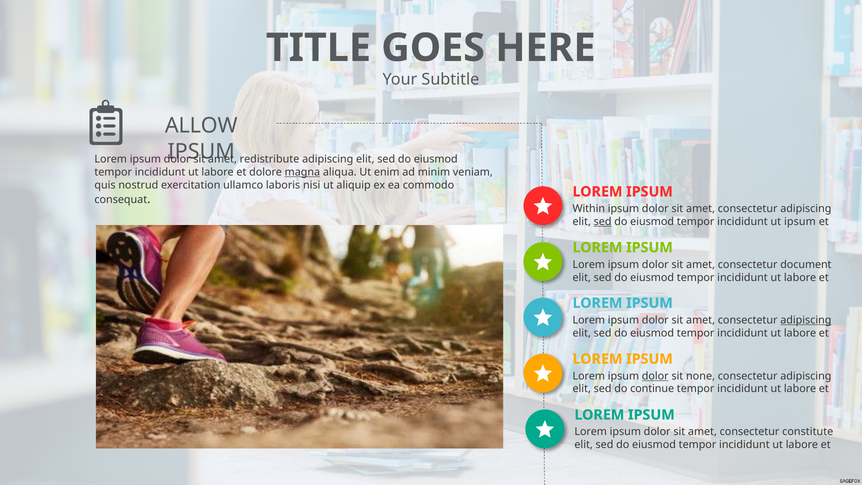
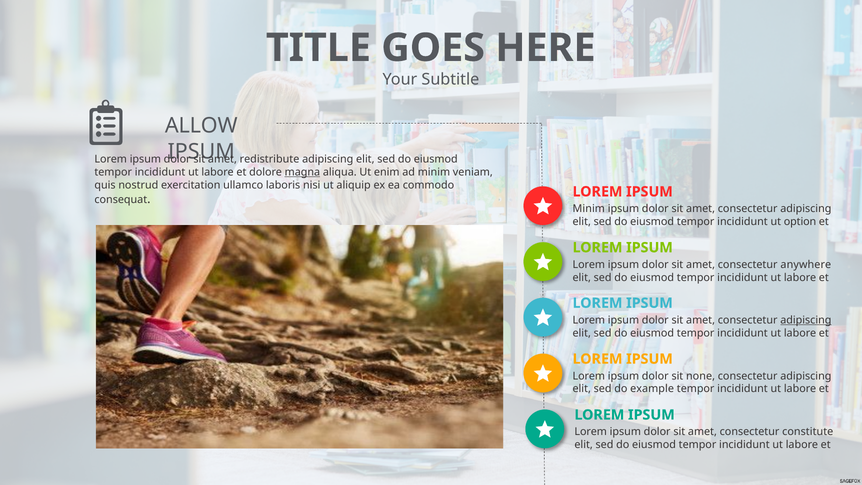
Within at (589, 209): Within -> Minim
sed at (603, 222) underline: present -> none
ut ipsum: ipsum -> option
document: document -> anywhere
dolor at (655, 376) underline: present -> none
continue: continue -> example
